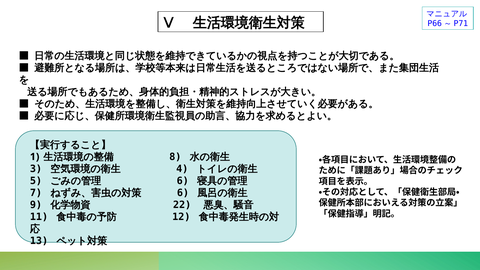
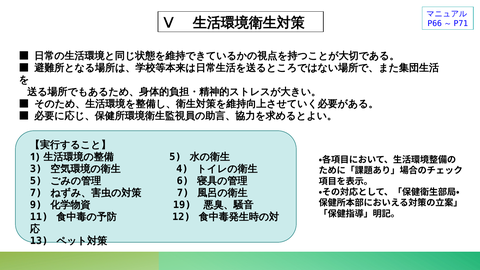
8 at (175, 157): 8 -> 5
6 at (183, 193): 6 -> 7
22: 22 -> 19
